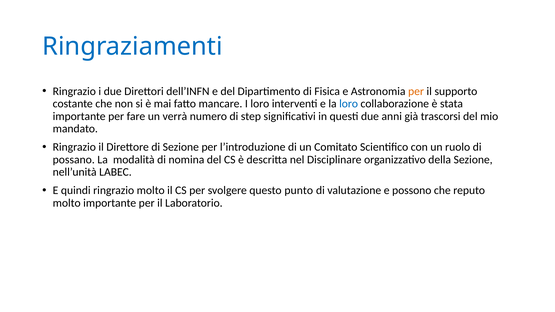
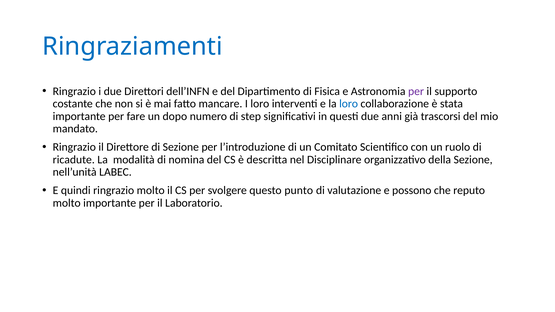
per at (416, 91) colour: orange -> purple
verrà: verrà -> dopo
possano: possano -> ricadute
